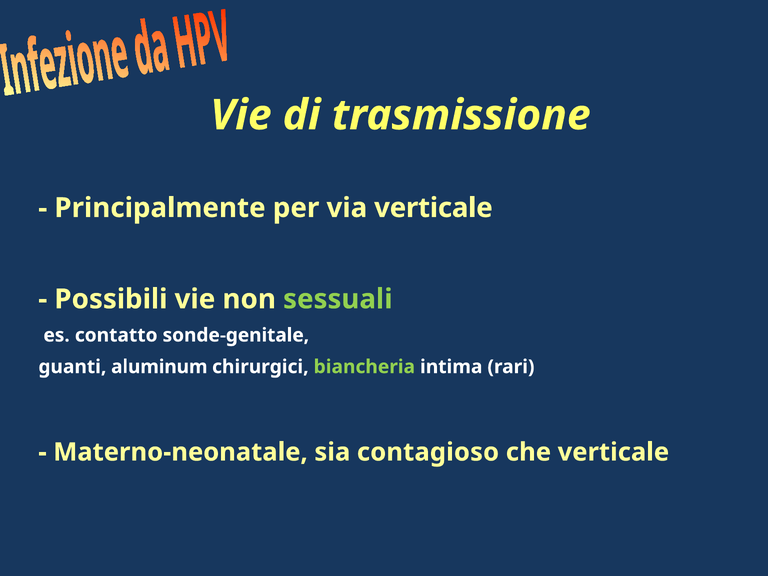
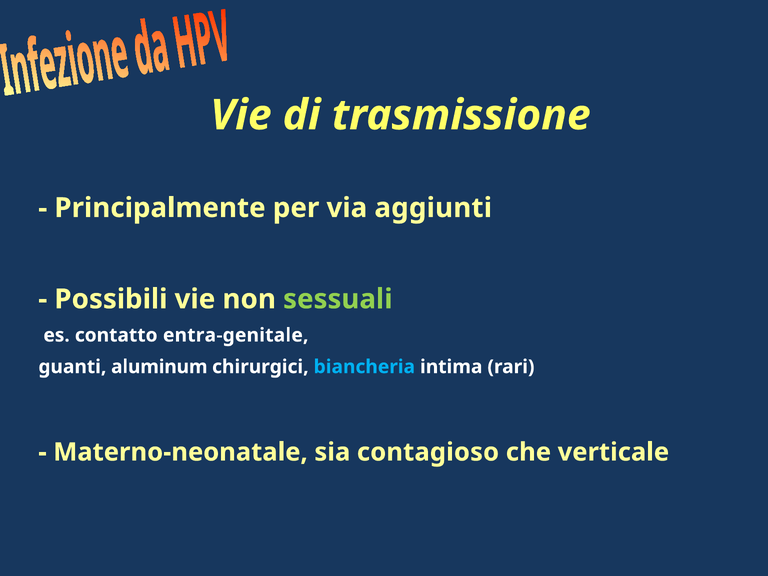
via verticale: verticale -> aggiunti
sonde-genitale: sonde-genitale -> entra-genitale
biancheria colour: light green -> light blue
